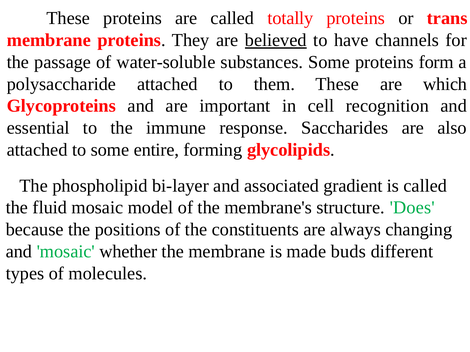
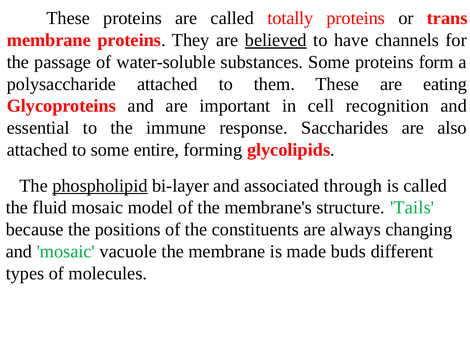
which: which -> eating
phospholipid underline: none -> present
gradient: gradient -> through
Does: Does -> Tails
whether: whether -> vacuole
